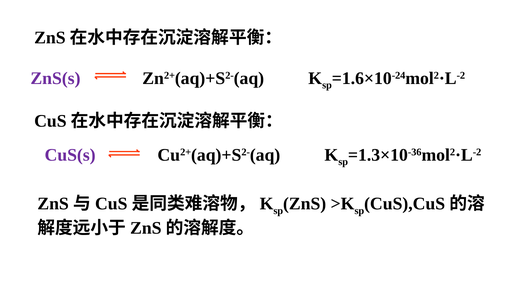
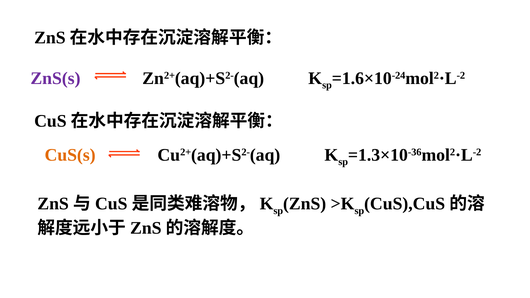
CuS(s colour: purple -> orange
